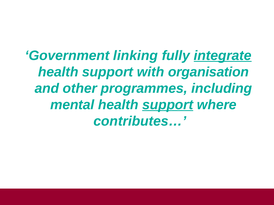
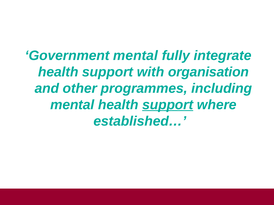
Government linking: linking -> mental
integrate underline: present -> none
contributes…: contributes… -> established…
